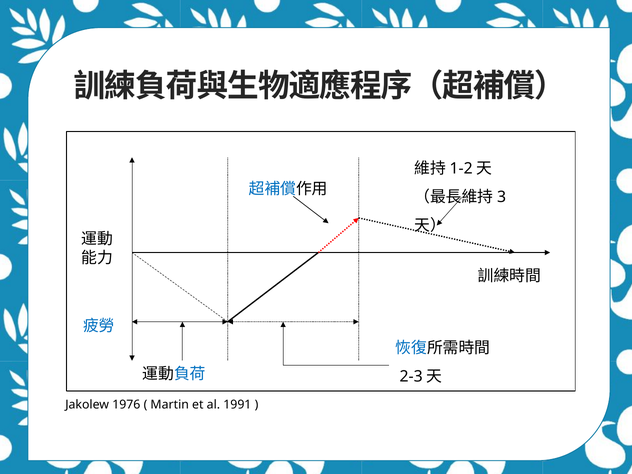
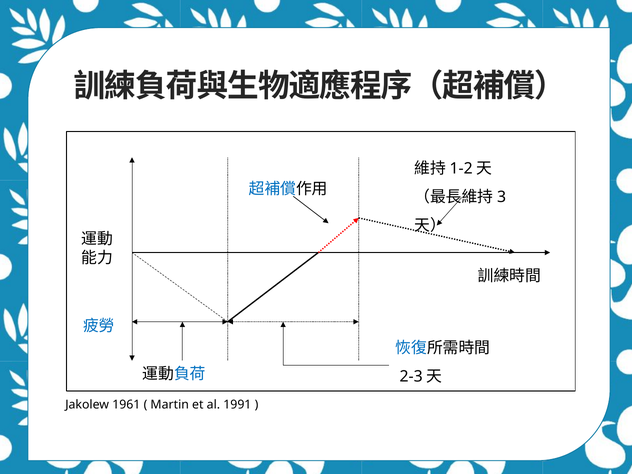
1976: 1976 -> 1961
